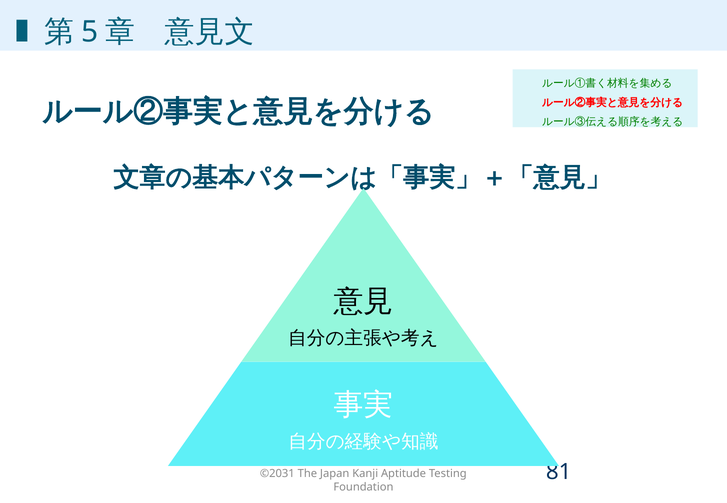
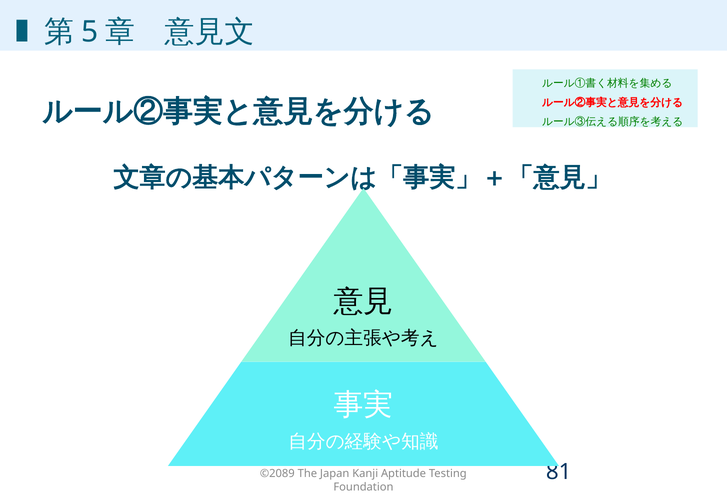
©2031: ©2031 -> ©2089
